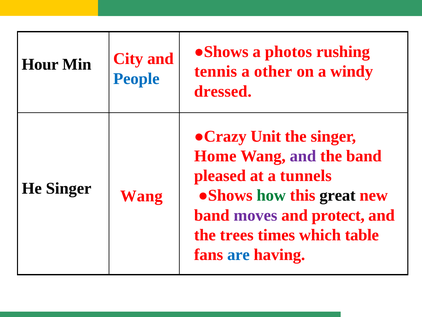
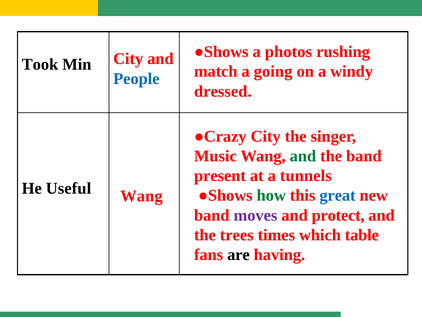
Hour: Hour -> Took
tennis: tennis -> match
other: other -> going
●Crazy Unit: Unit -> City
Home: Home -> Music
and at (303, 156) colour: purple -> green
pleased: pleased -> present
He Singer: Singer -> Useful
great colour: black -> blue
are colour: blue -> black
